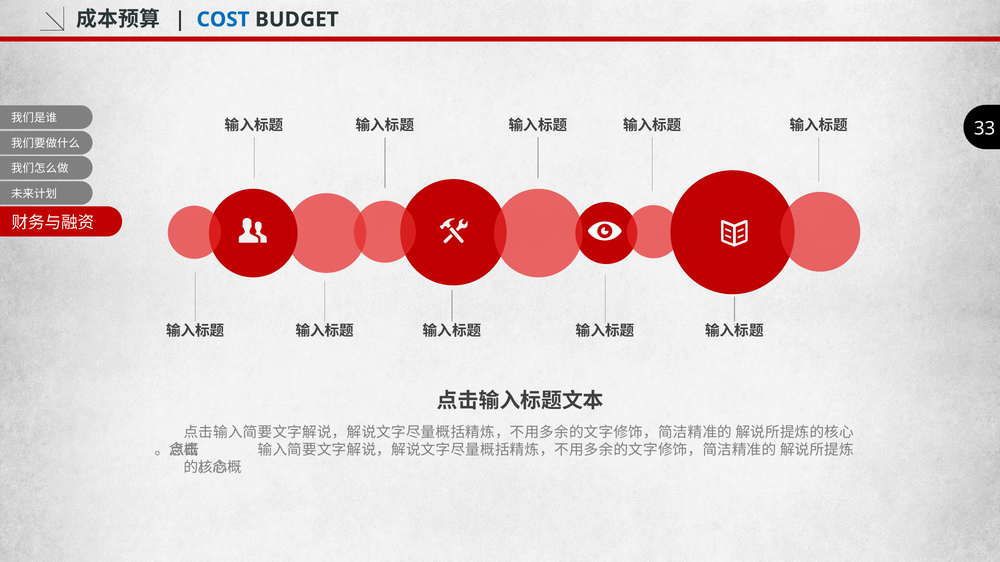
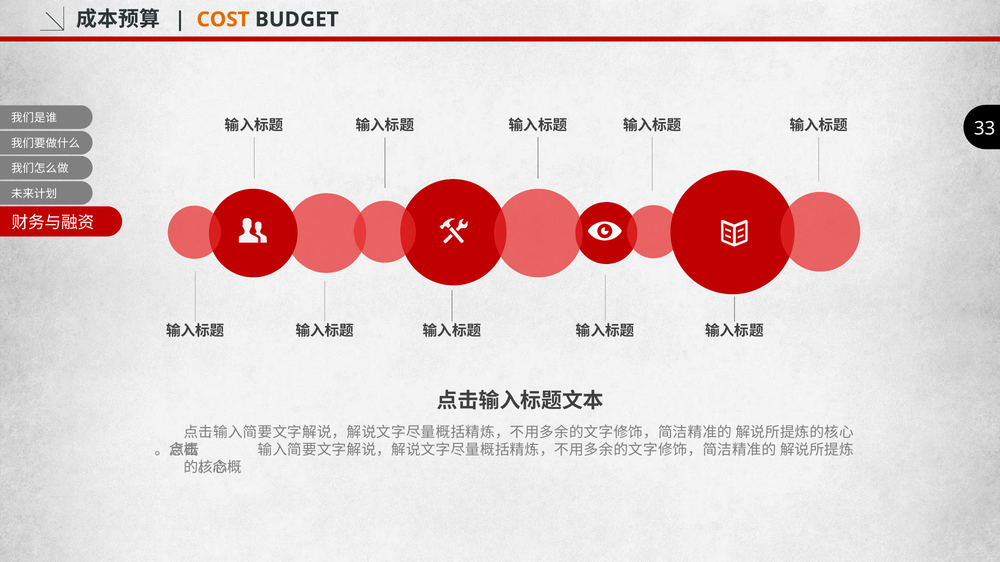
COST colour: blue -> orange
